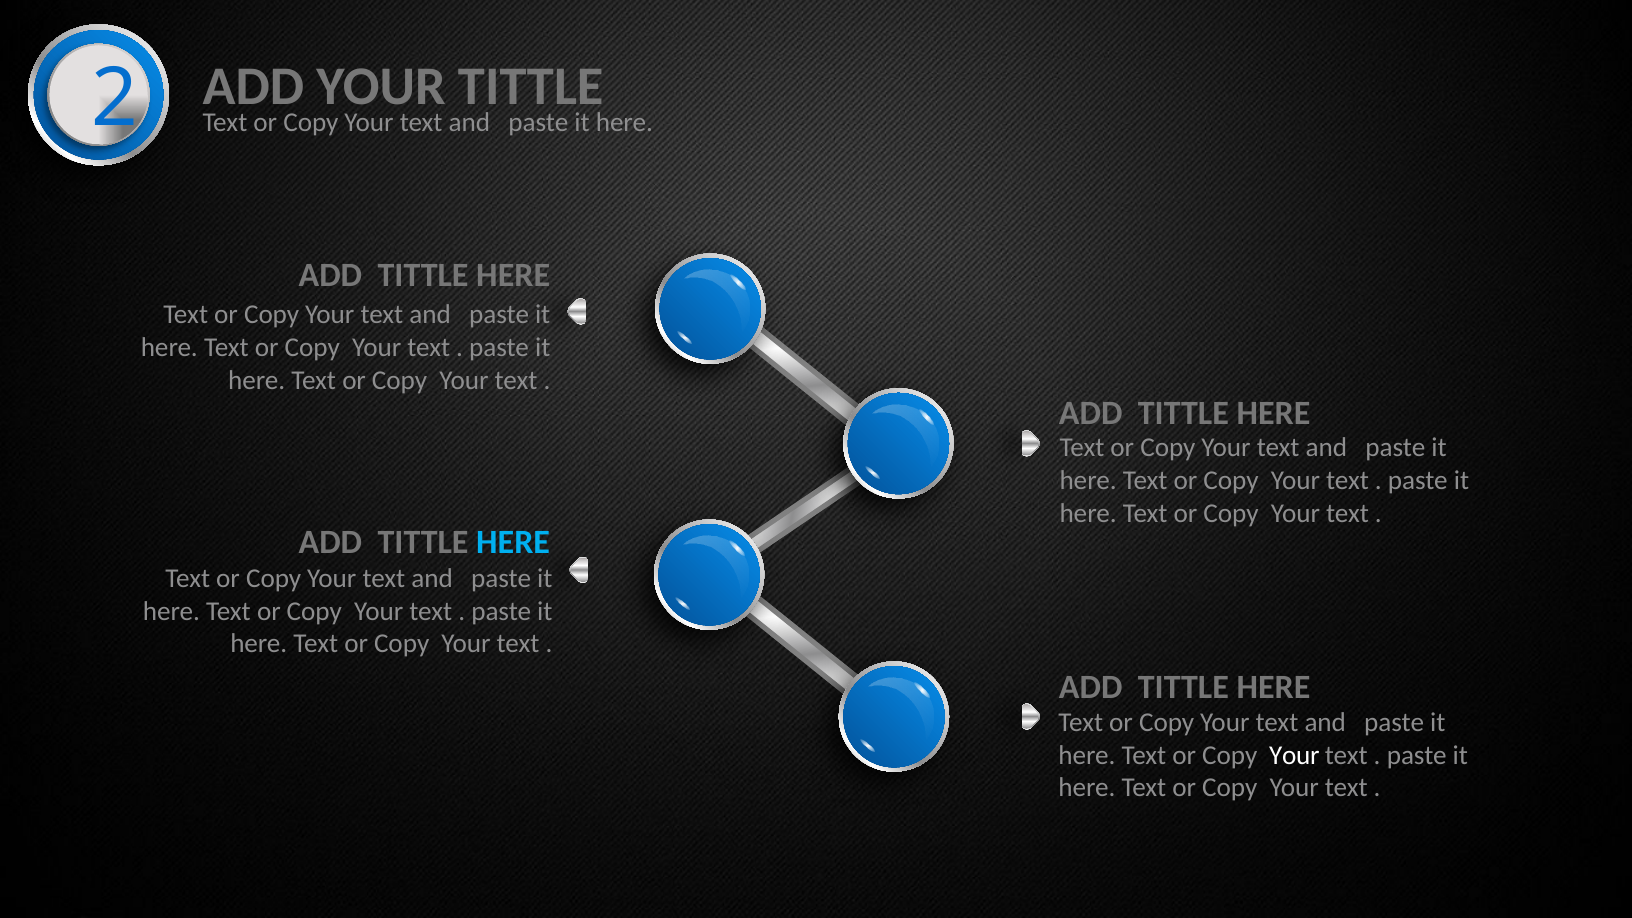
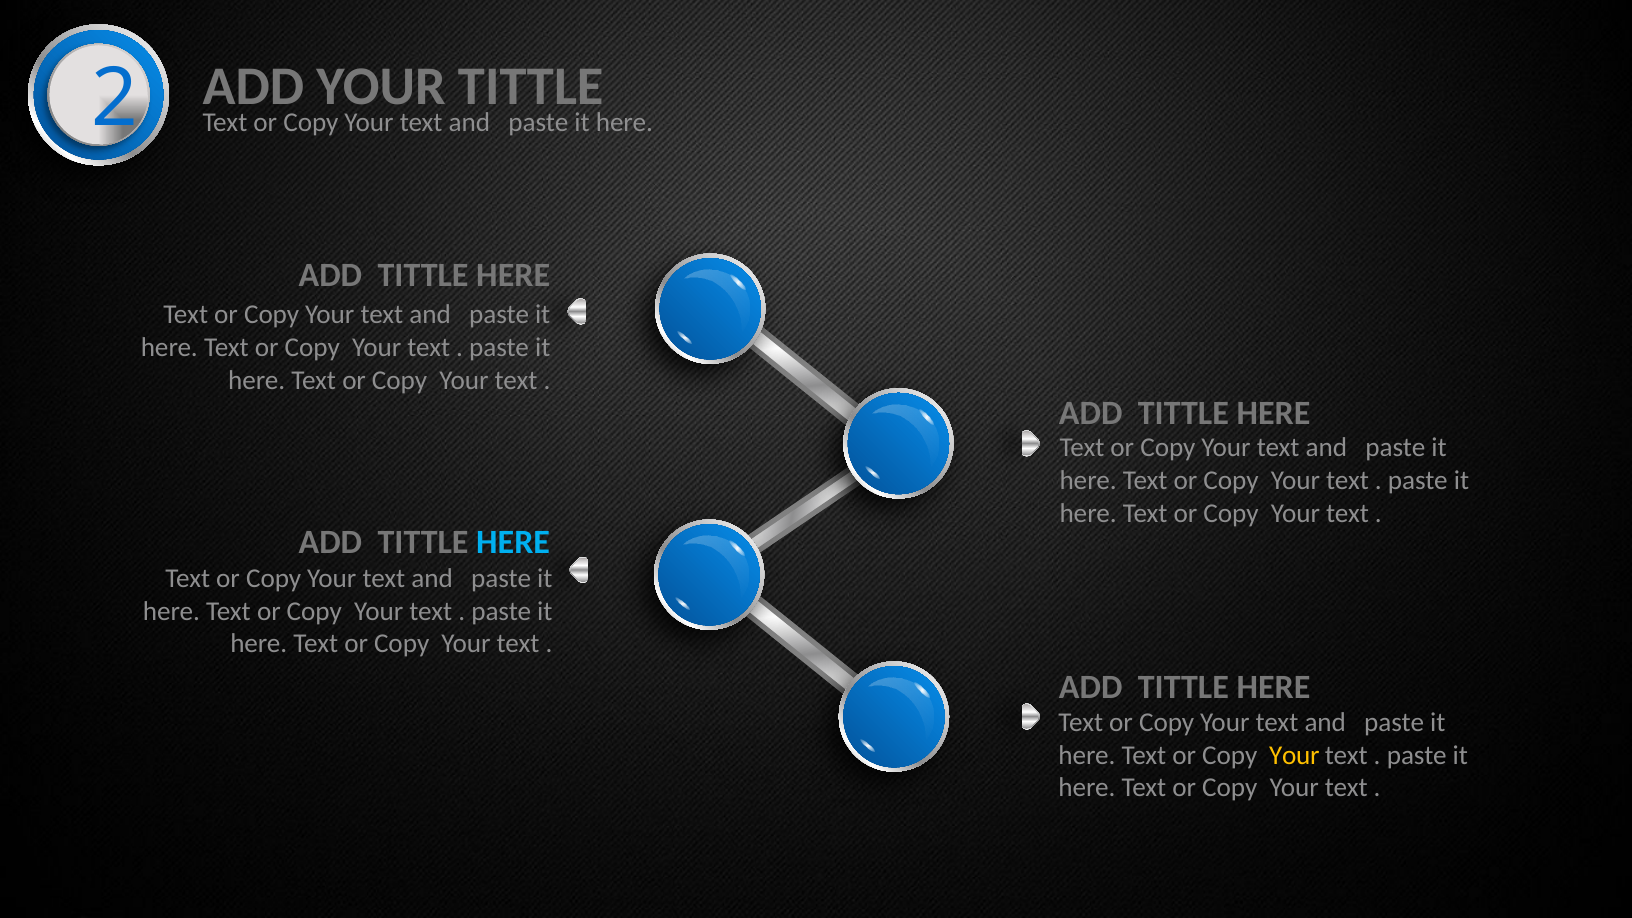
Your at (1294, 755) colour: white -> yellow
